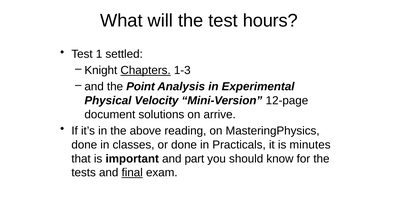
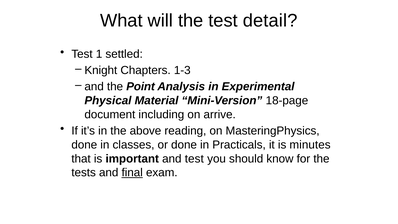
hours: hours -> detail
Chapters underline: present -> none
Velocity: Velocity -> Material
12-page: 12-page -> 18-page
solutions: solutions -> including
and part: part -> test
